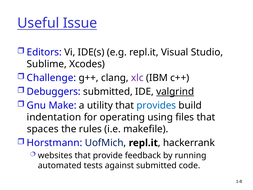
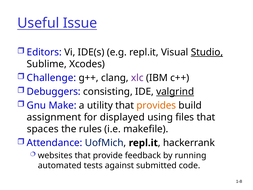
Studio underline: none -> present
Debuggers submitted: submitted -> consisting
provides colour: blue -> orange
indentation: indentation -> assignment
operating: operating -> displayed
Horstmann: Horstmann -> Attendance
